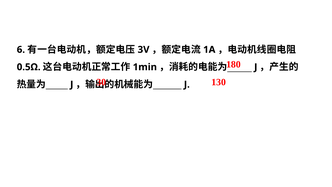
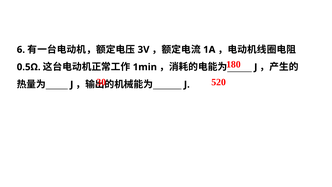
130: 130 -> 520
